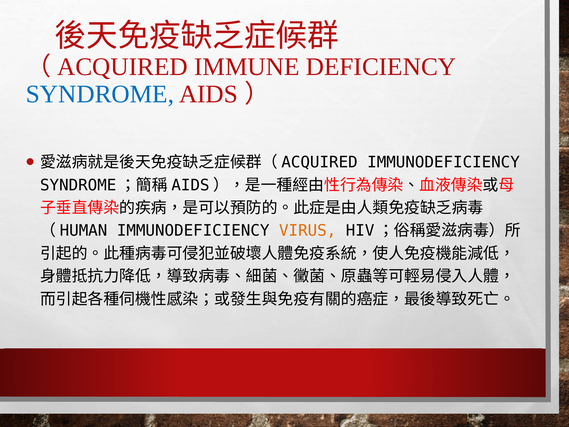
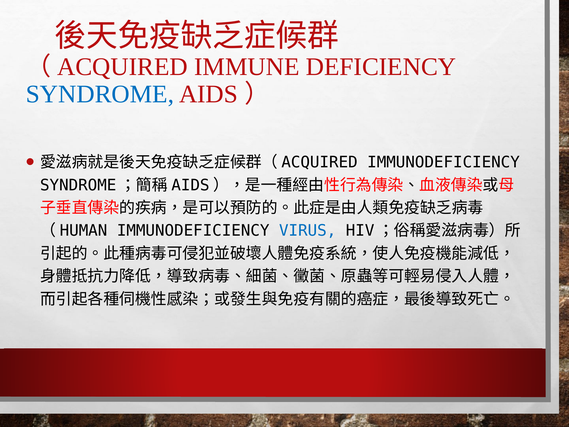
VIRUS colour: orange -> blue
